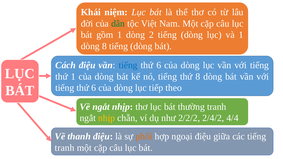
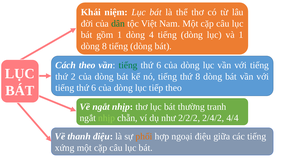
2: 2 -> 4
điệu at (87, 65): điệu -> theo
tiếng at (128, 65) colour: blue -> green
thứ 1: 1 -> 2
nhịp at (107, 118) colour: yellow -> light green
tranh at (65, 148): tranh -> xứng
